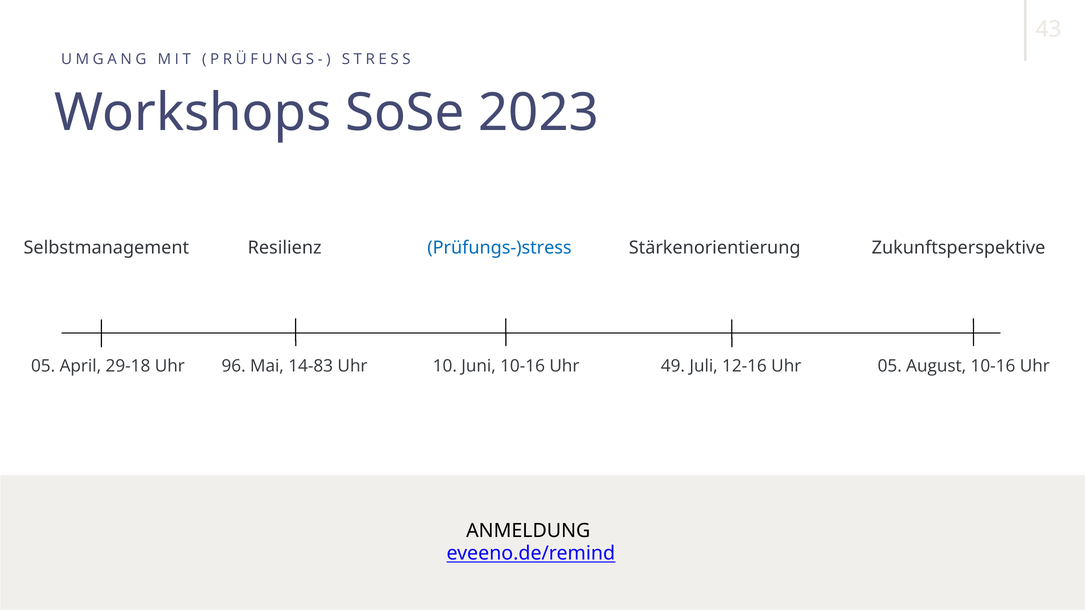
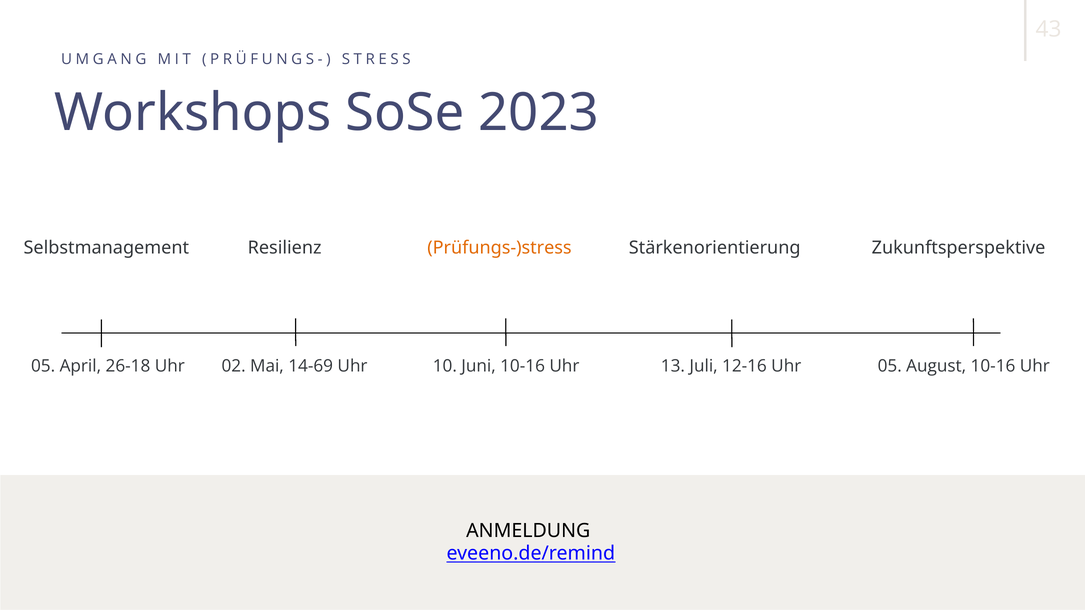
Prüfungs-)stress colour: blue -> orange
29-18: 29-18 -> 26-18
96: 96 -> 02
14-83: 14-83 -> 14-69
49: 49 -> 13
